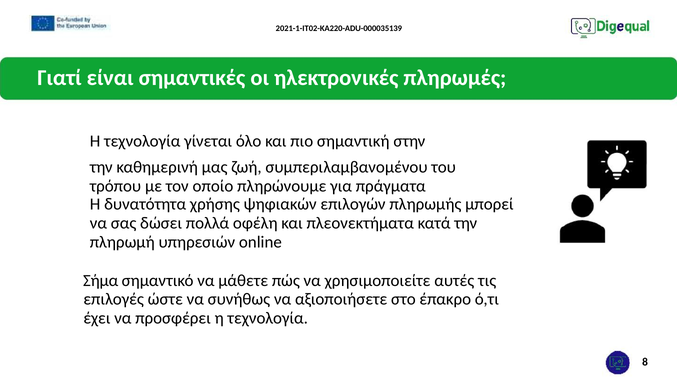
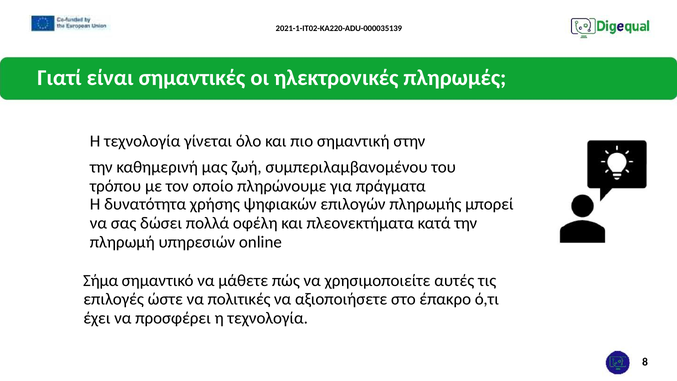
συνήθως: συνήθως -> πολιτικές
